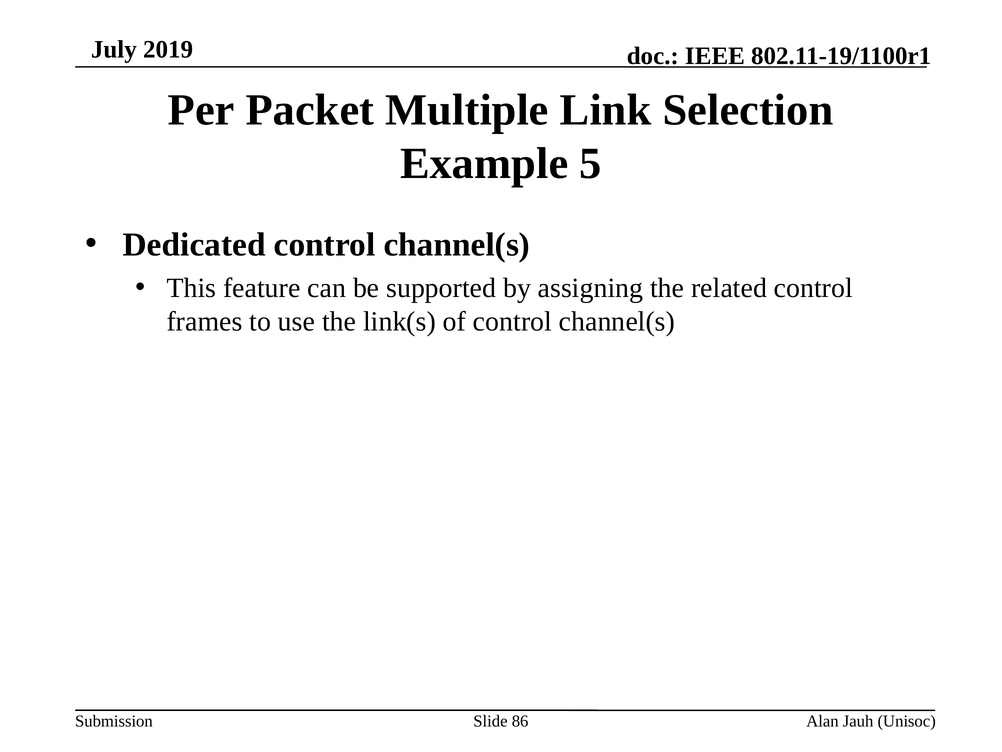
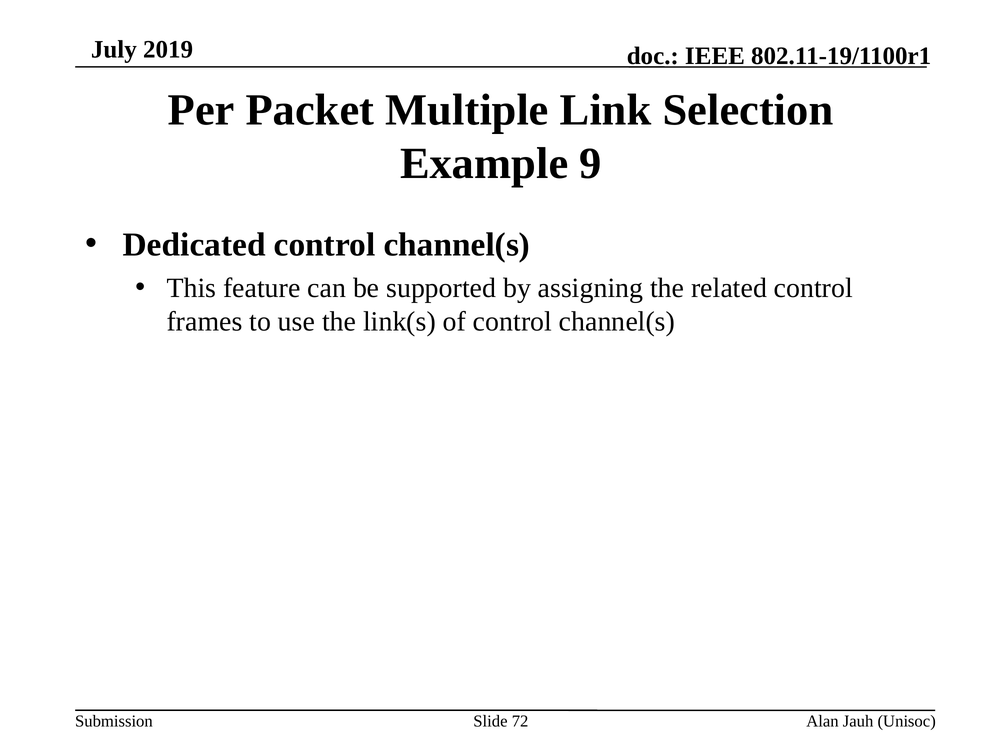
5: 5 -> 9
86: 86 -> 72
